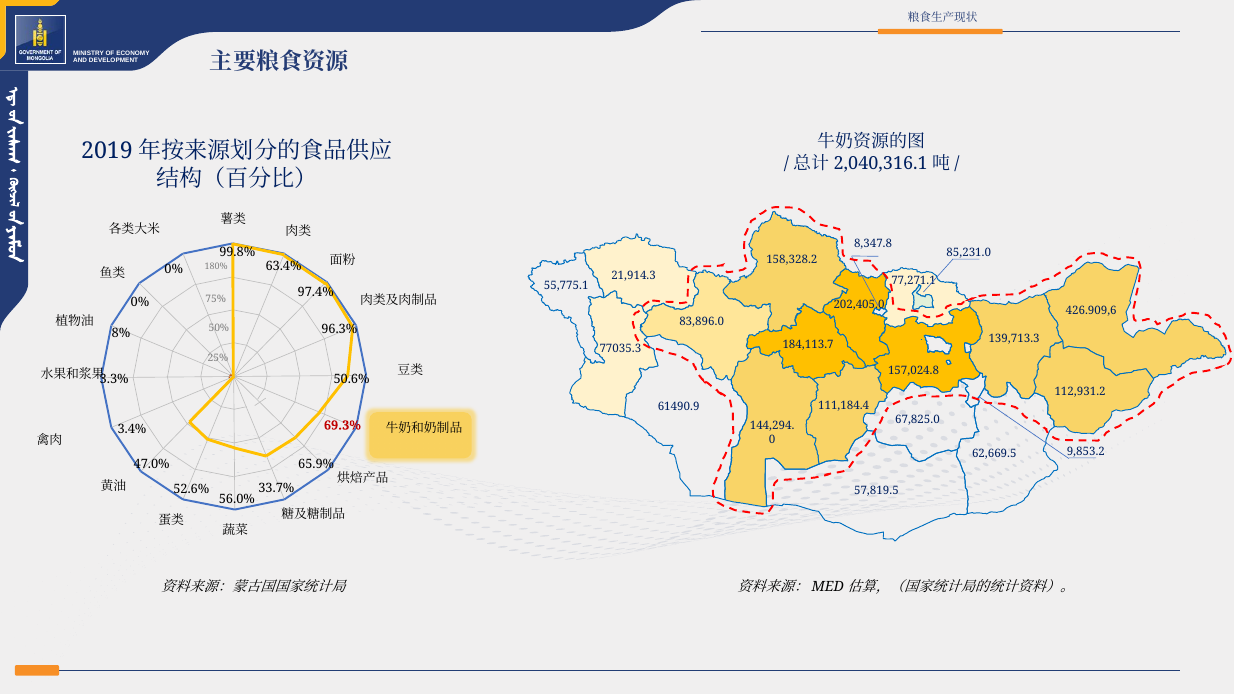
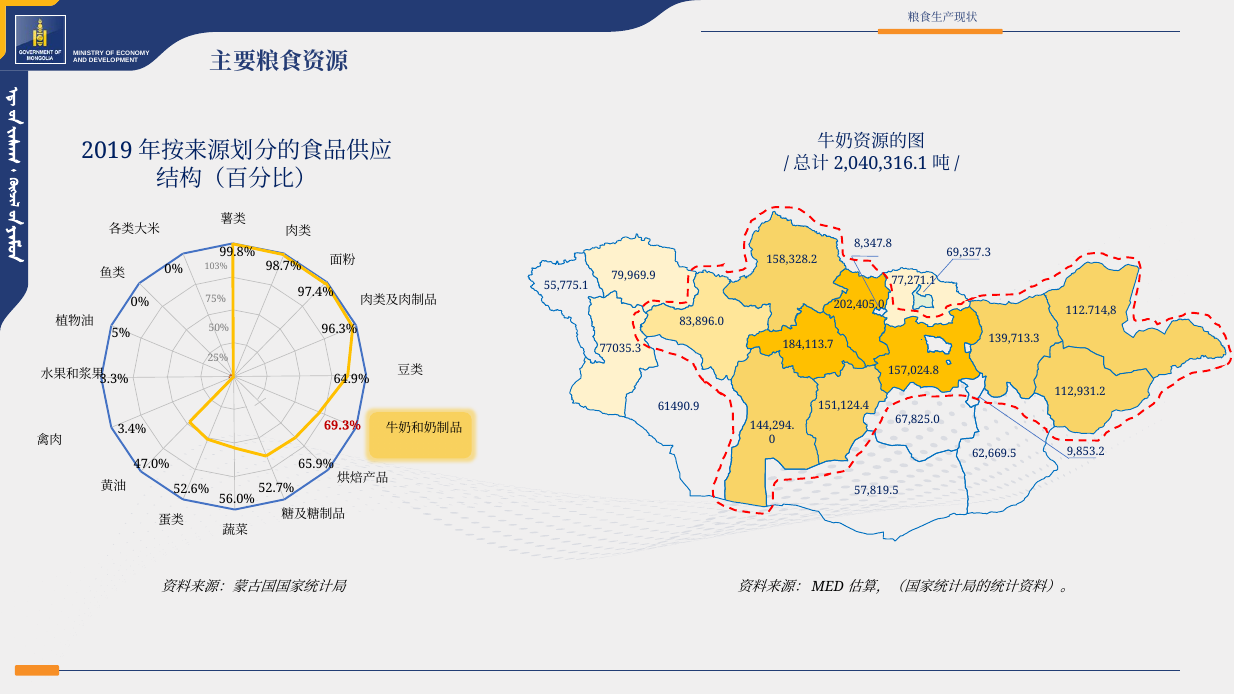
85,231.0: 85,231.0 -> 69,357.3
63.4%: 63.4% -> 98.7%
180%: 180% -> 103%
21,914.3: 21,914.3 -> 79,969.9
426.909,6: 426.909,6 -> 112.714,8
8%: 8% -> 5%
50.6%: 50.6% -> 64.9%
111,184.4: 111,184.4 -> 151,124.4
33.7%: 33.7% -> 52.7%
